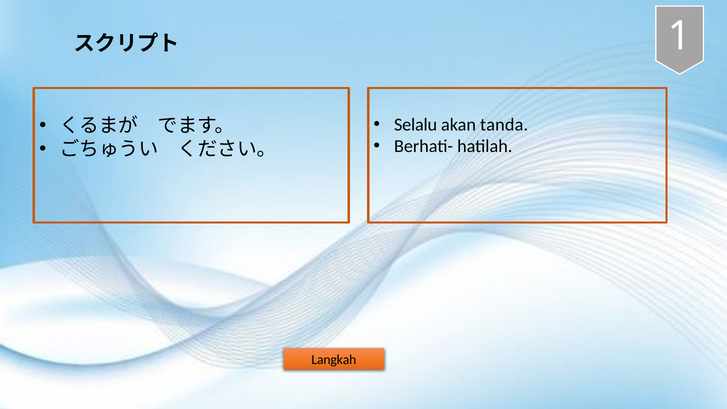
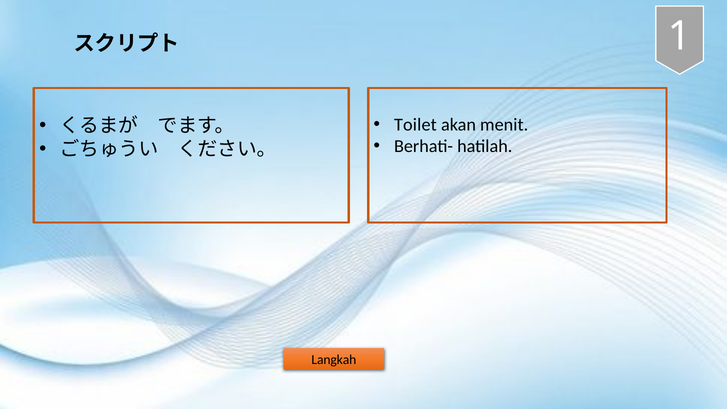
Selalu: Selalu -> Toilet
tanda: tanda -> menit
